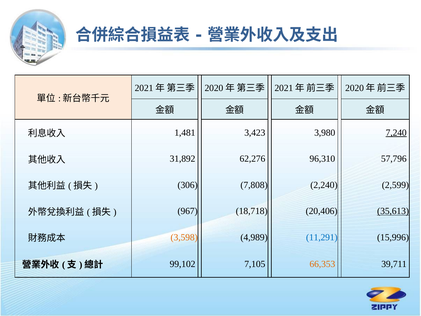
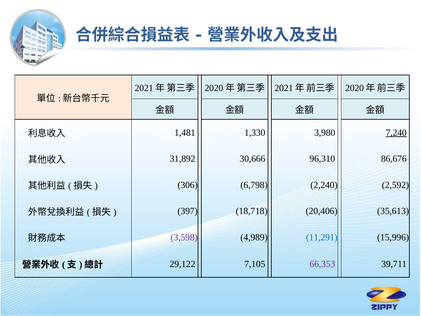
3,423: 3,423 -> 1,330
62,276: 62,276 -> 30,666
57,796: 57,796 -> 86,676
7,808: 7,808 -> 6,798
2,599: 2,599 -> 2,592
967: 967 -> 397
35,613 underline: present -> none
3,598 colour: orange -> purple
99,102: 99,102 -> 29,122
66,353 colour: orange -> purple
